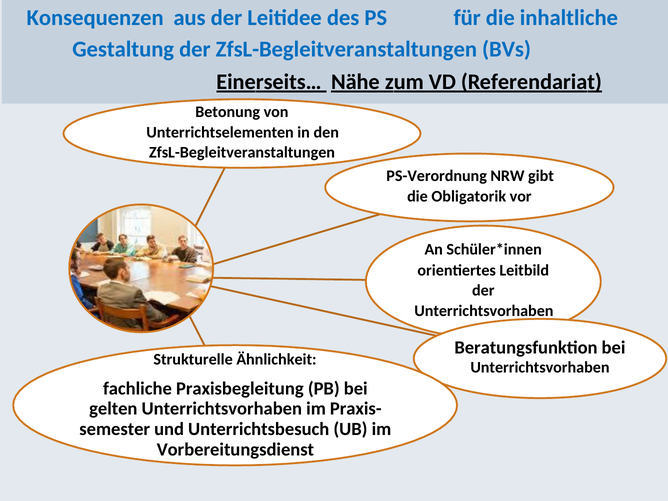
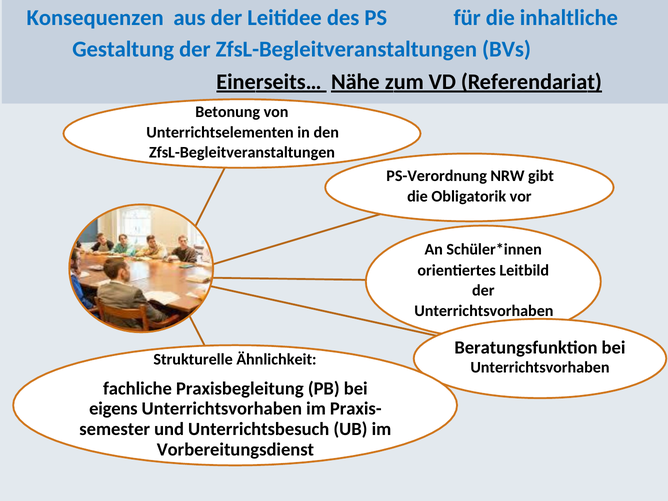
gelten: gelten -> eigens
